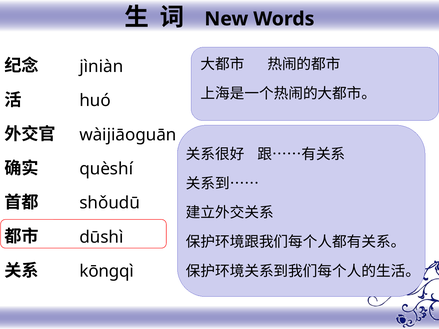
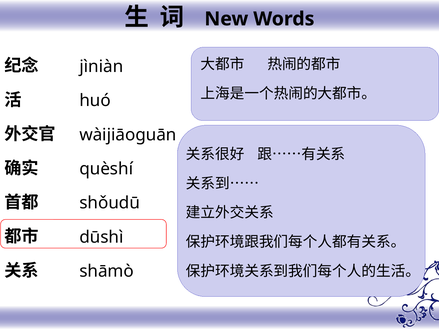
kōngqì: kōngqì -> shāmò
